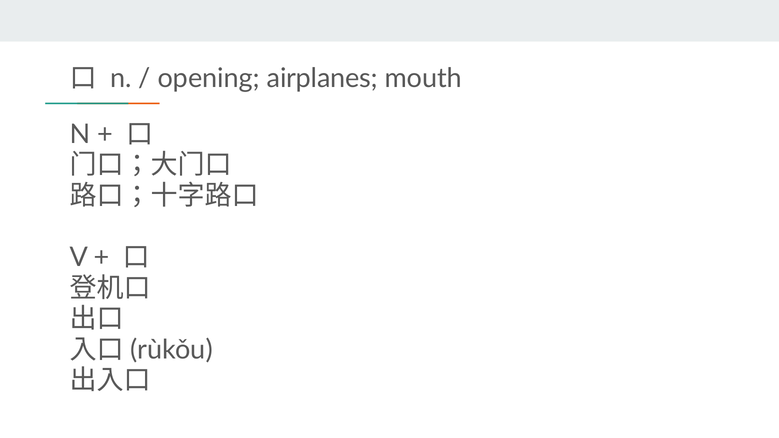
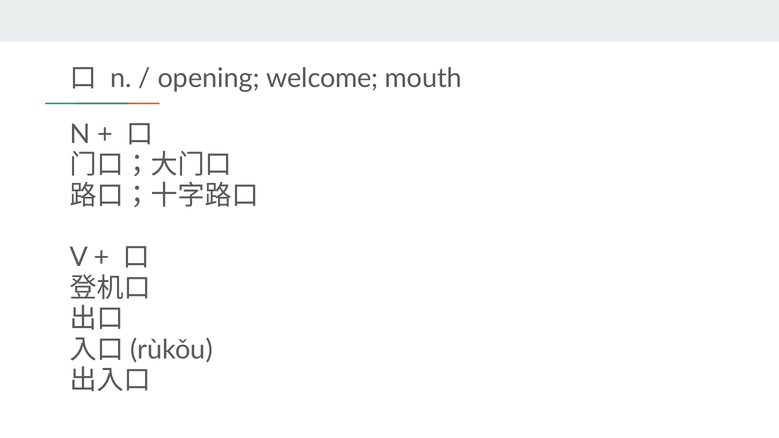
airplanes: airplanes -> welcome
